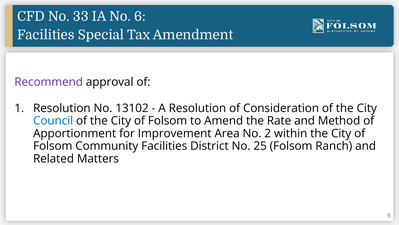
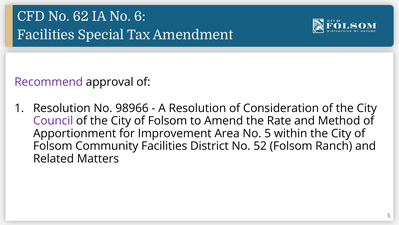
33: 33 -> 62
13102: 13102 -> 98966
Council colour: blue -> purple
No 2: 2 -> 5
25: 25 -> 52
